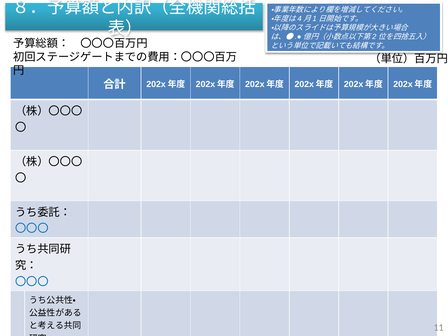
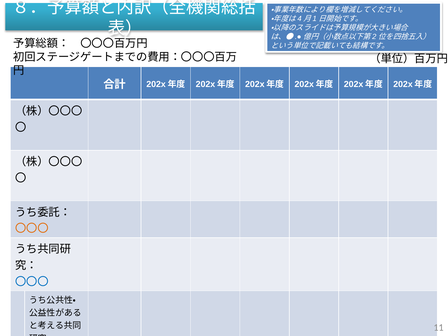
〇〇〇 at (32, 229) colour: blue -> orange
